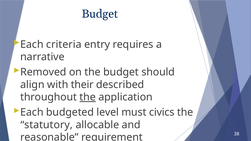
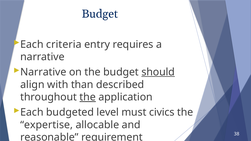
Removed at (43, 72): Removed -> Narrative
should underline: none -> present
their: their -> than
statutory: statutory -> expertise
